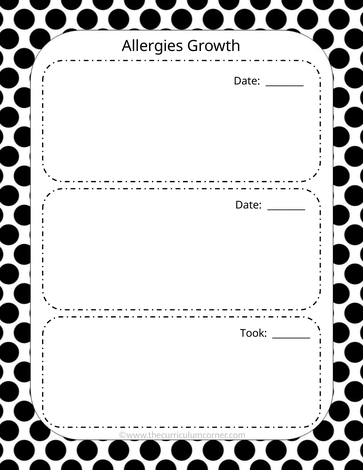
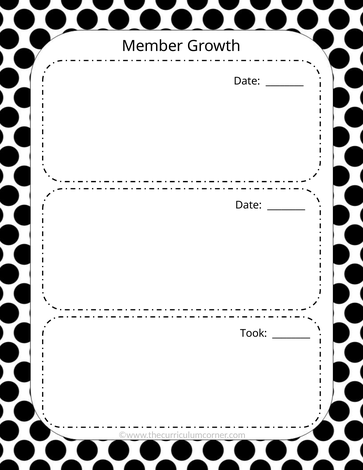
Allergies: Allergies -> Member
